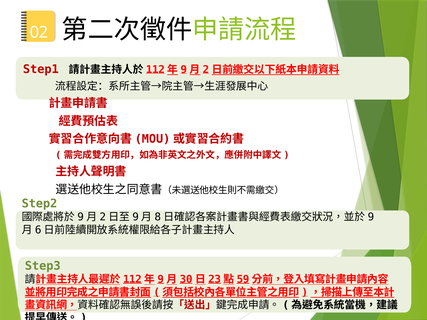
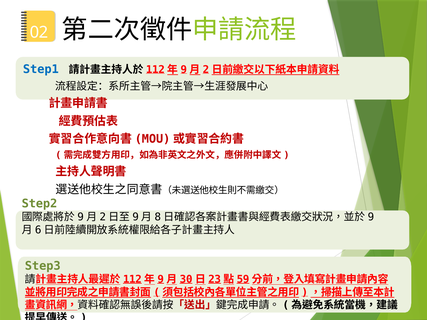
Step1 colour: red -> blue
